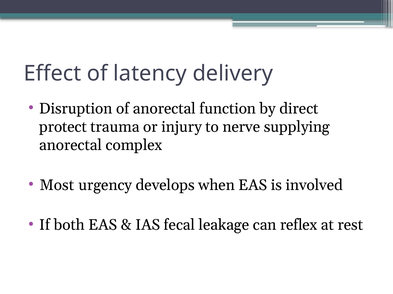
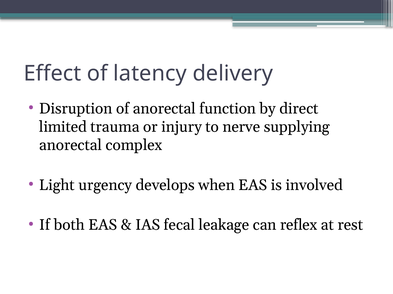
protect: protect -> limited
Most: Most -> Light
